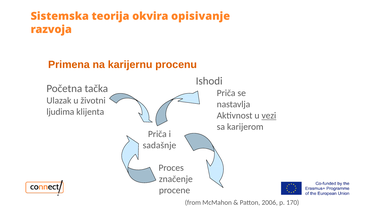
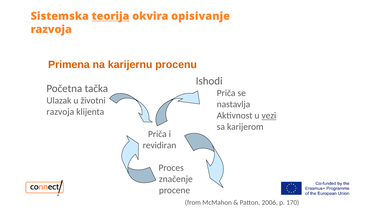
teorija underline: none -> present
ljudima at (60, 112): ljudima -> razvoja
sadašnje: sadašnje -> revidiran
